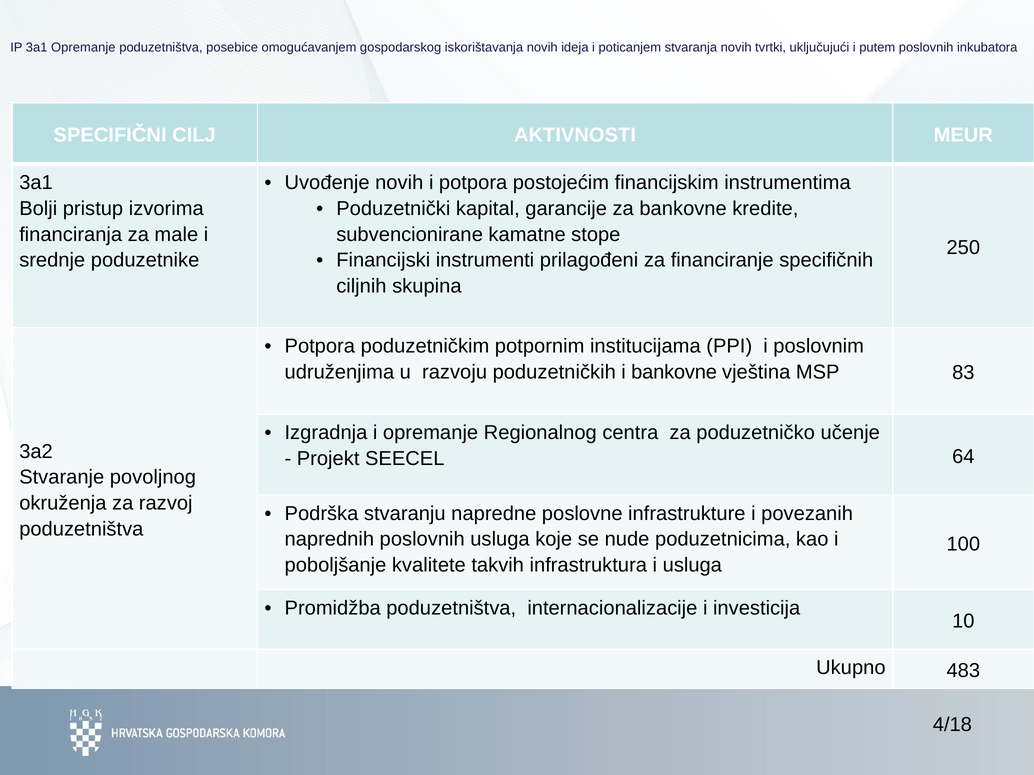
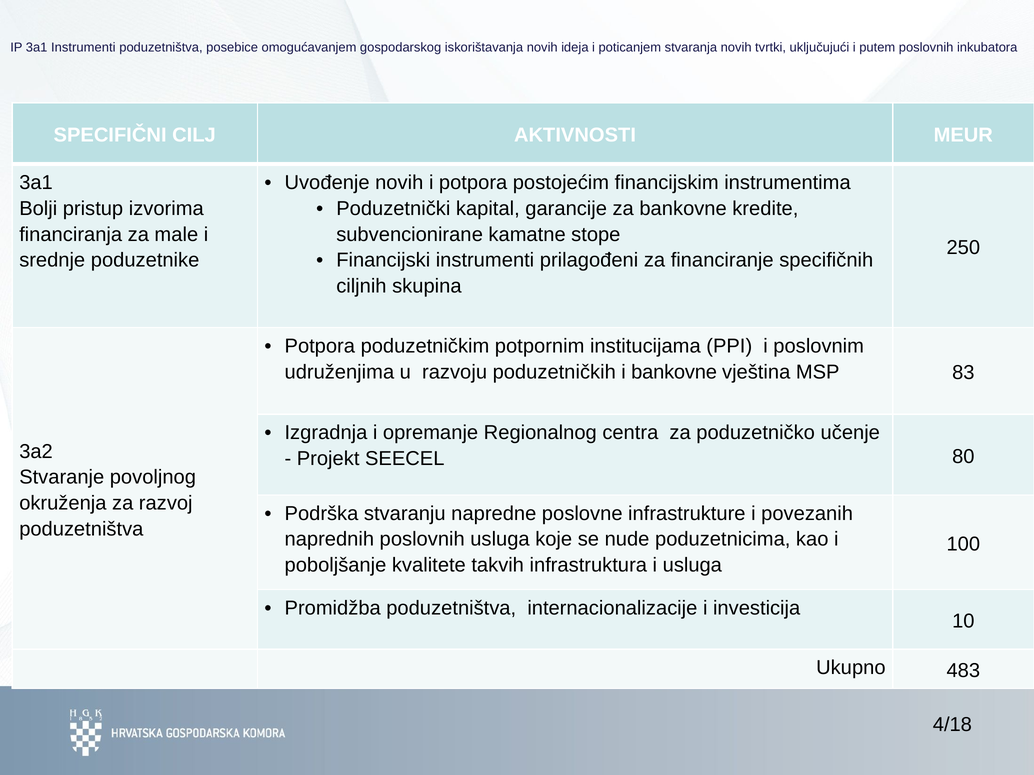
3a1 Opremanje: Opremanje -> Instrumenti
64: 64 -> 80
